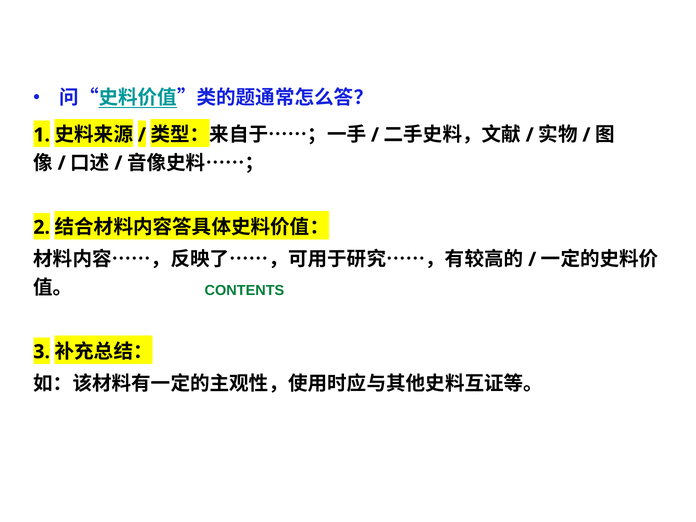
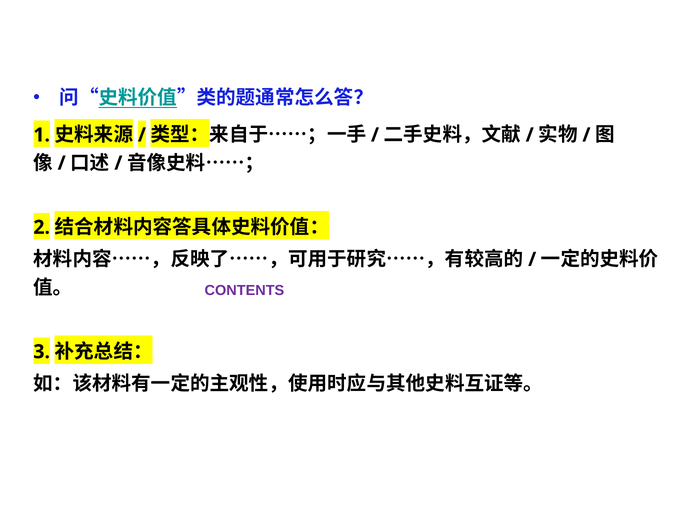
CONTENTS colour: green -> purple
